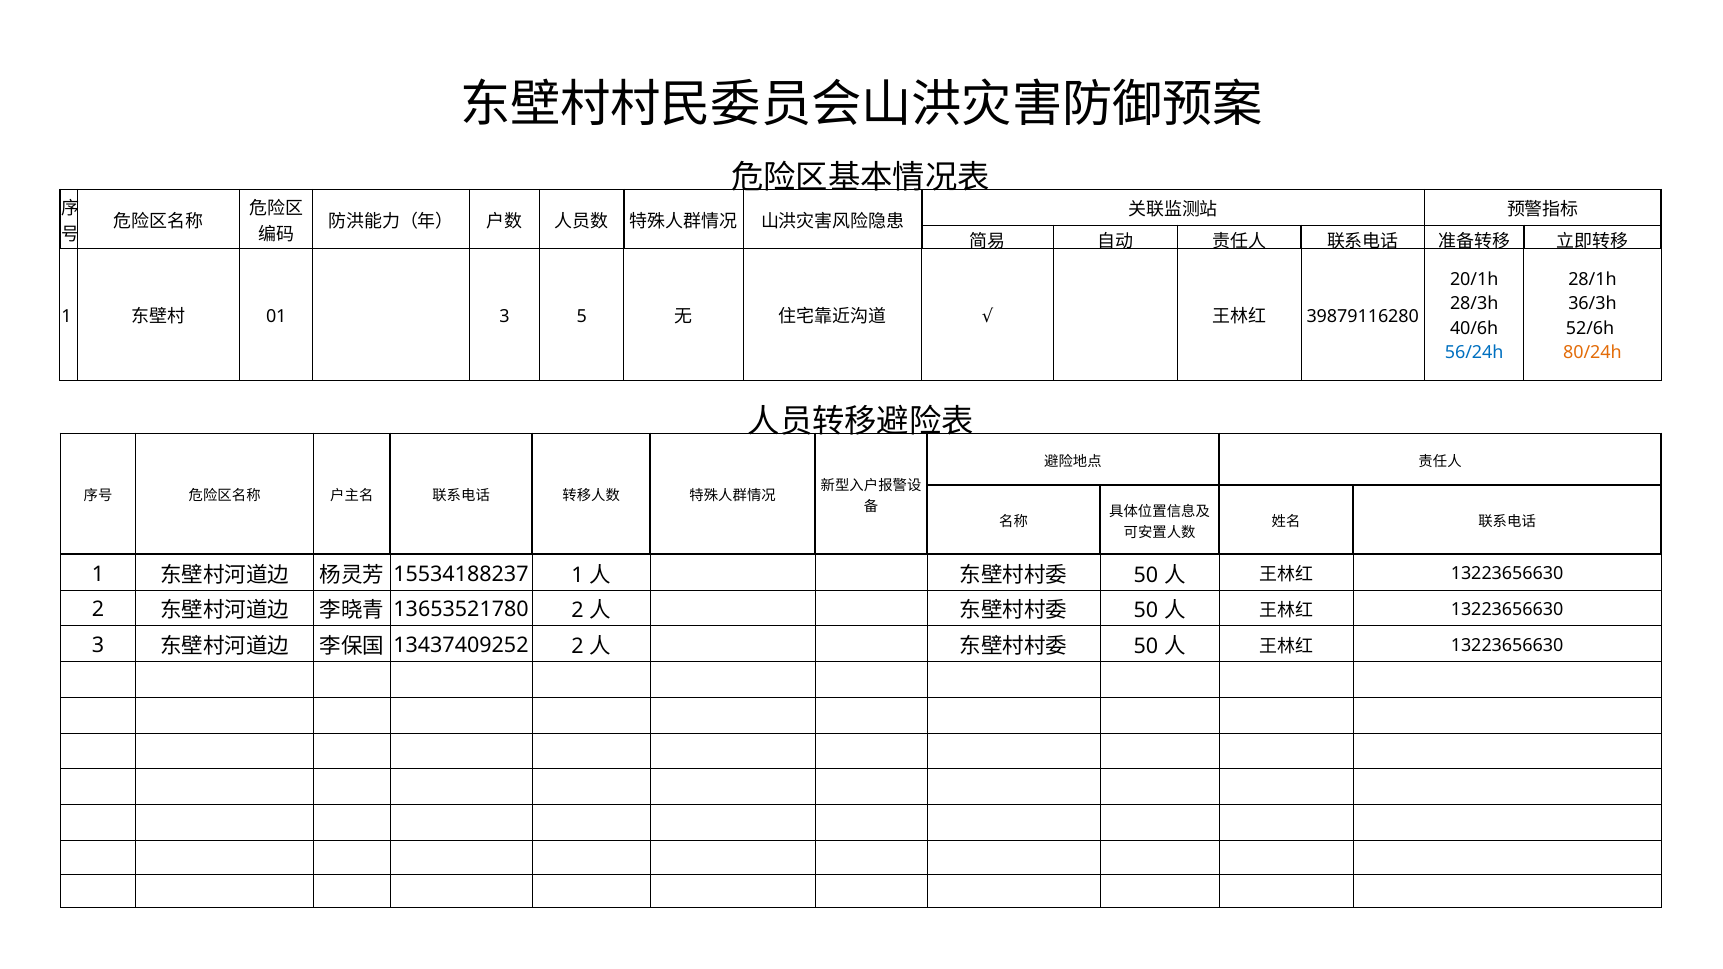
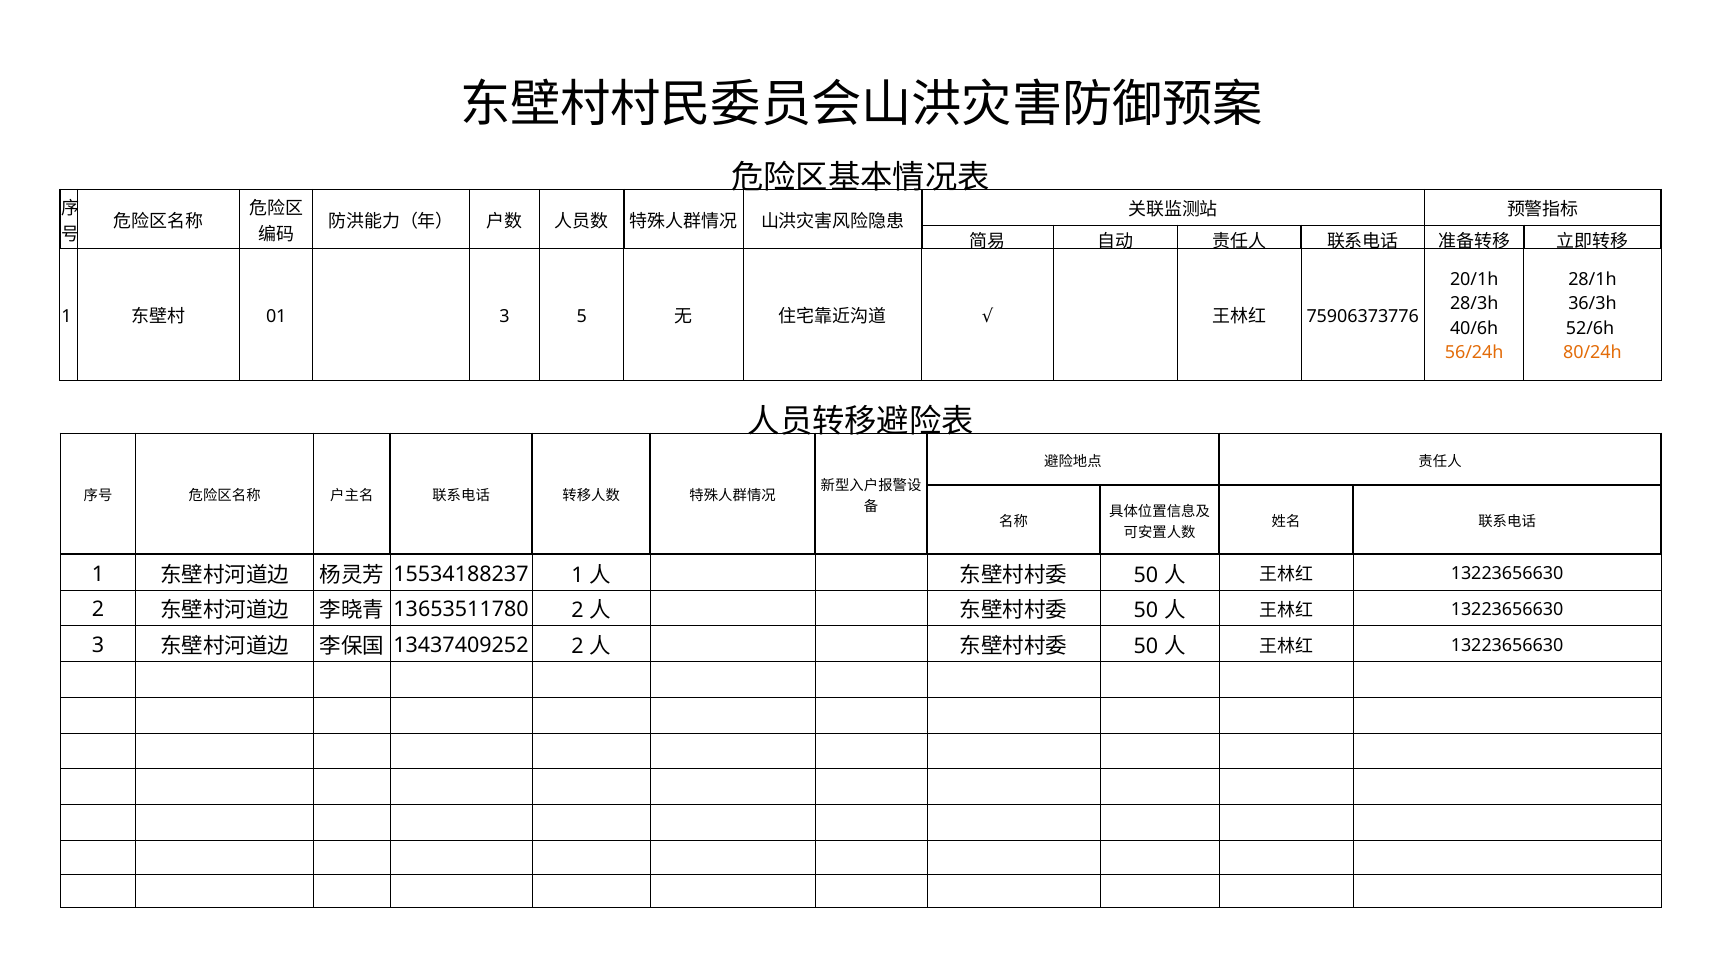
39879116280: 39879116280 -> 75906373776
56/24h colour: blue -> orange
13653521780: 13653521780 -> 13653511780
